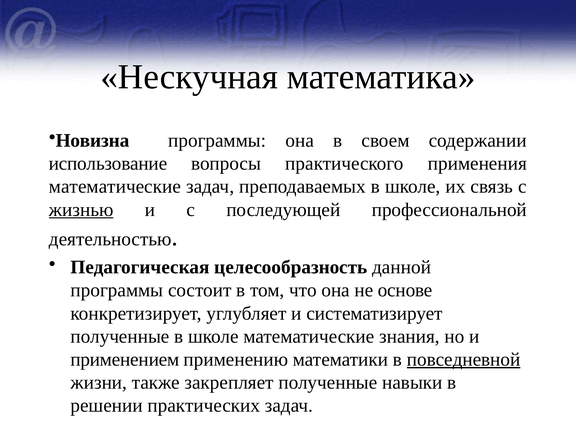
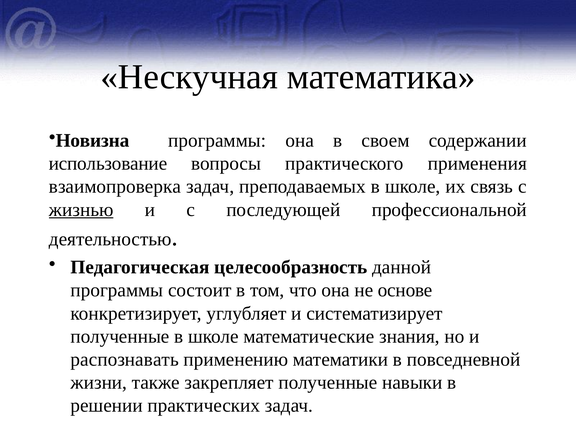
математические at (115, 187): математические -> взаимопроверка
применением: применением -> распознавать
повседневной underline: present -> none
